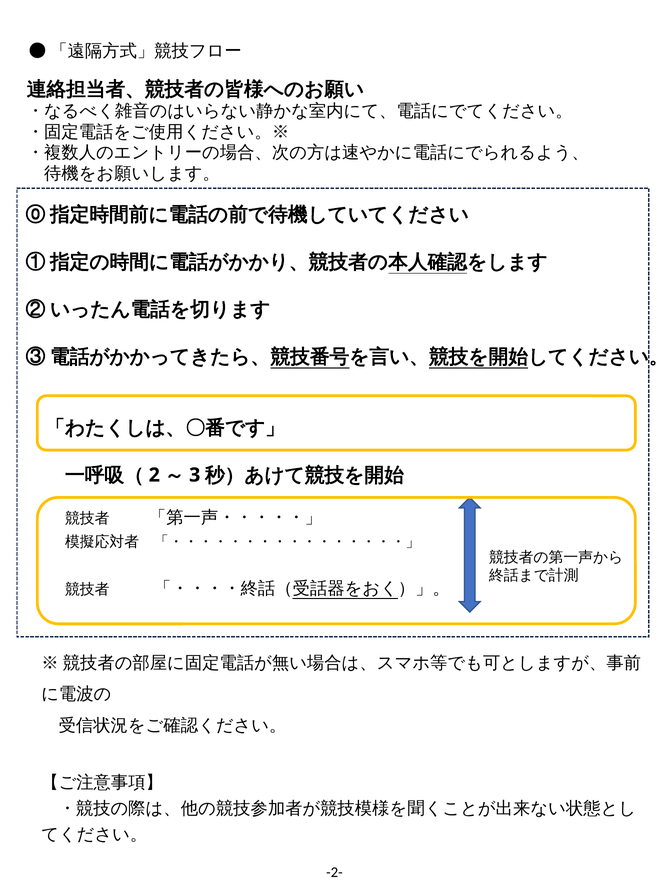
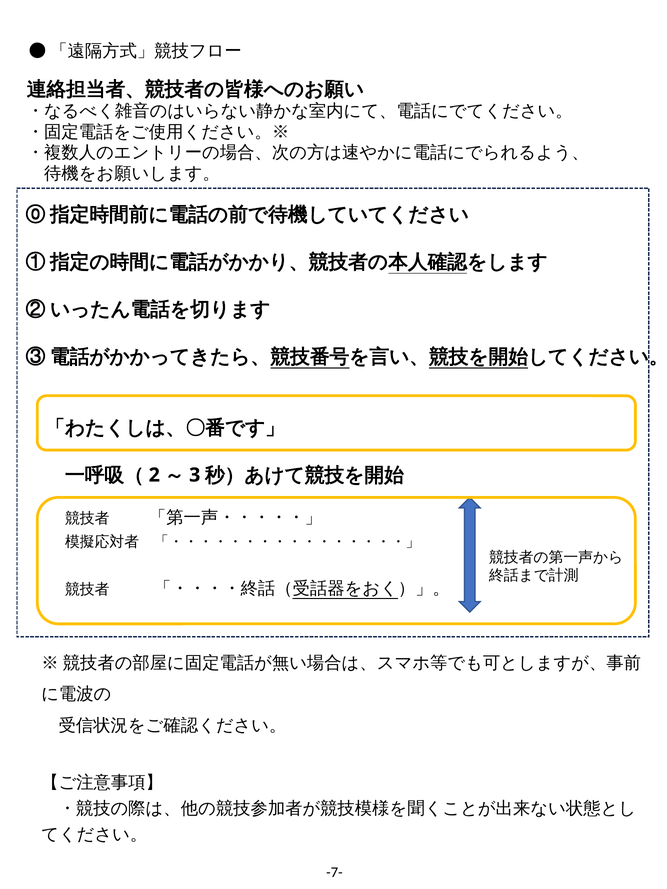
-2-: -2- -> -7-
